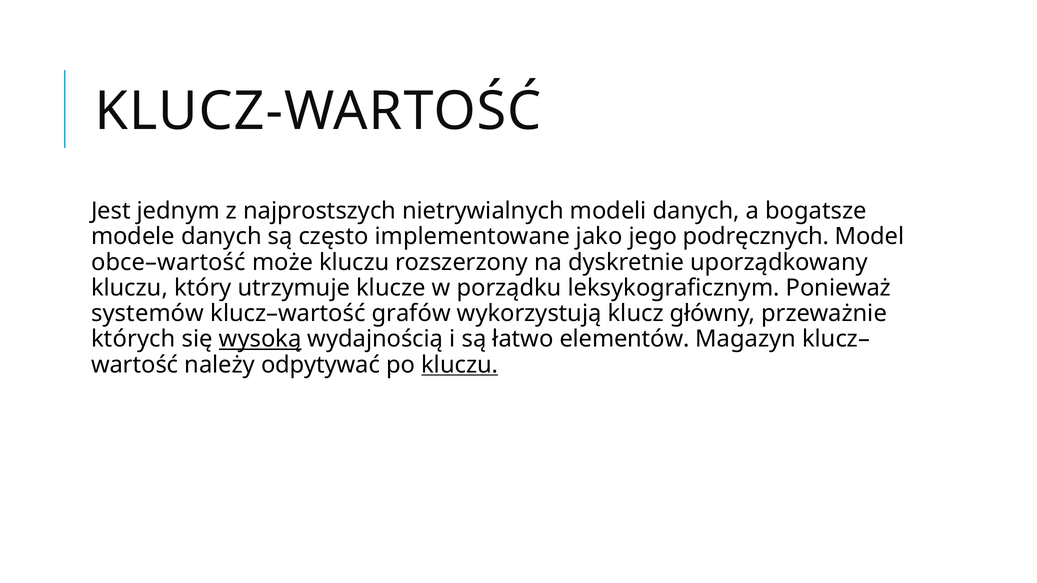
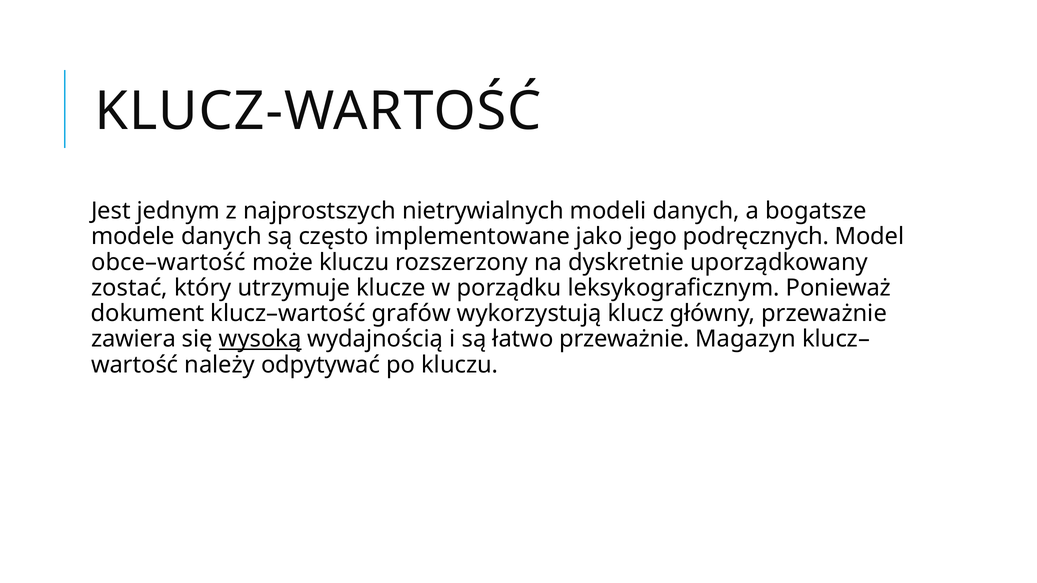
kluczu at (129, 288): kluczu -> zostać
systemów: systemów -> dokument
których: których -> zawiera
łatwo elementów: elementów -> przeważnie
kluczu at (460, 365) underline: present -> none
